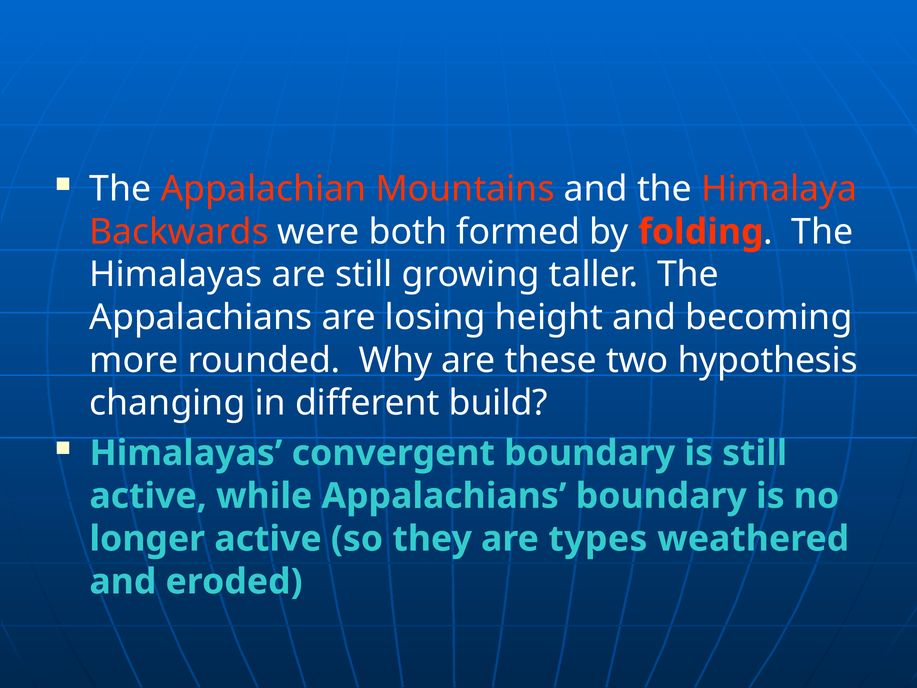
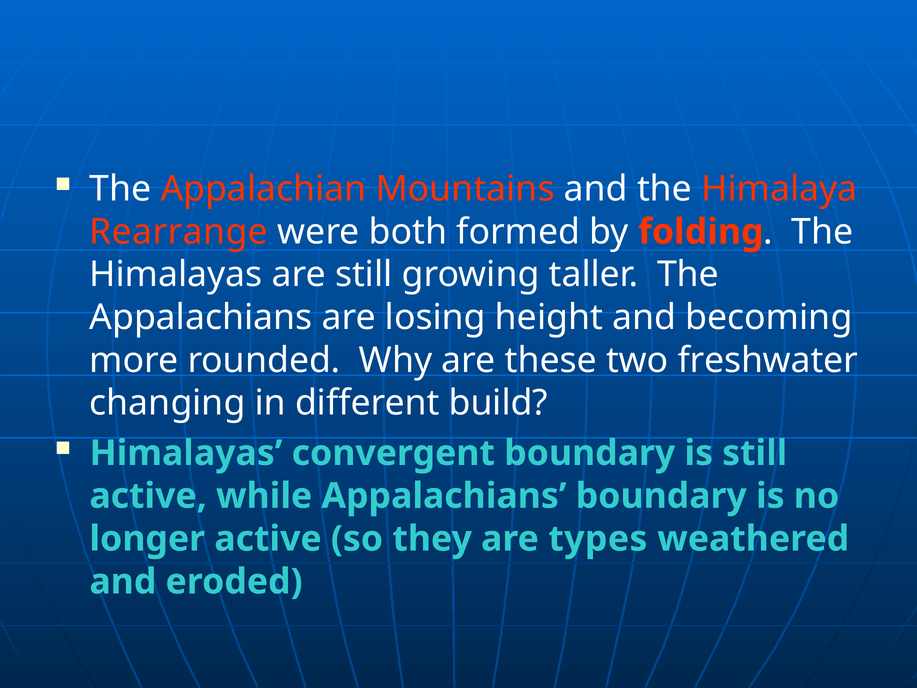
Backwards: Backwards -> Rearrange
hypothesis: hypothesis -> freshwater
